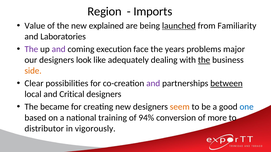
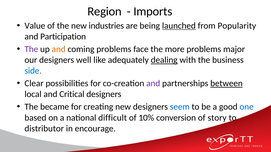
explained: explained -> industries
Familiarity: Familiarity -> Popularity
Laboratories: Laboratories -> Participation
and at (59, 49) colour: purple -> orange
coming execution: execution -> problems
years: years -> more
look: look -> well
dealing underline: none -> present
the at (204, 60) underline: present -> none
side colour: orange -> blue
seem colour: orange -> blue
training: training -> difficult
94%: 94% -> 10%
more: more -> story
vigorously: vigorously -> encourage
